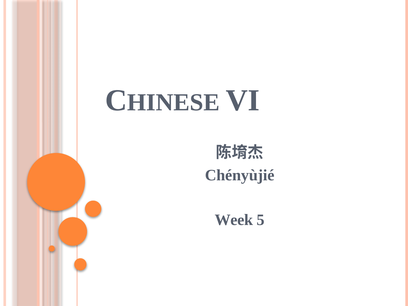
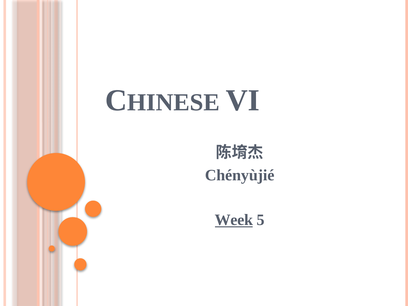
Week underline: none -> present
